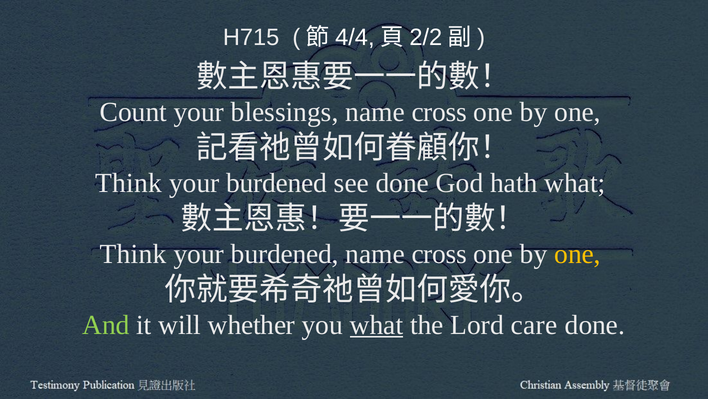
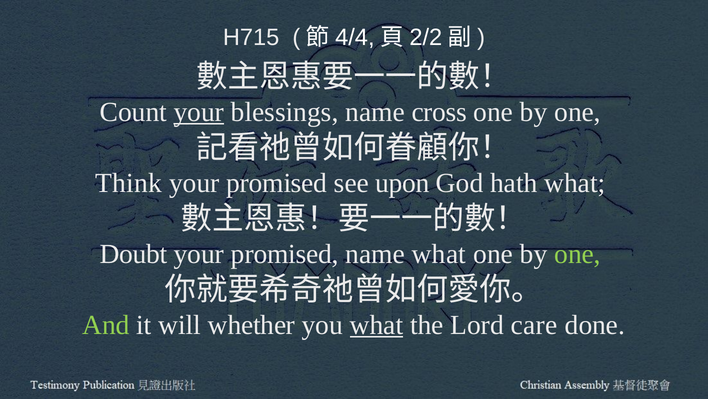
your at (199, 112) underline: none -> present
burdened at (277, 183): burdened -> promised
see done: done -> upon
Think at (133, 253): Think -> Doubt
burdened at (285, 253): burdened -> promised
cross at (439, 253): cross -> what
one at (578, 253) colour: yellow -> light green
